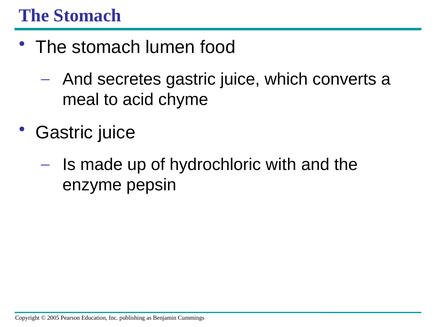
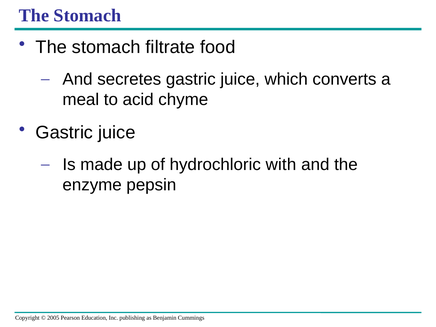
lumen: lumen -> filtrate
